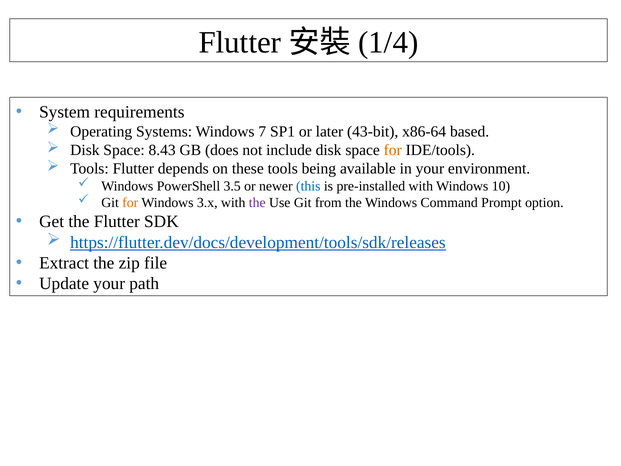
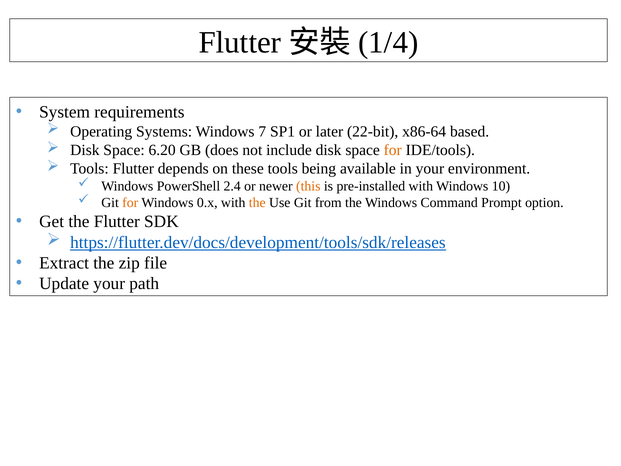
43-bit: 43-bit -> 22-bit
8.43: 8.43 -> 6.20
3.5: 3.5 -> 2.4
this colour: blue -> orange
3.x: 3.x -> 0.x
the at (257, 203) colour: purple -> orange
